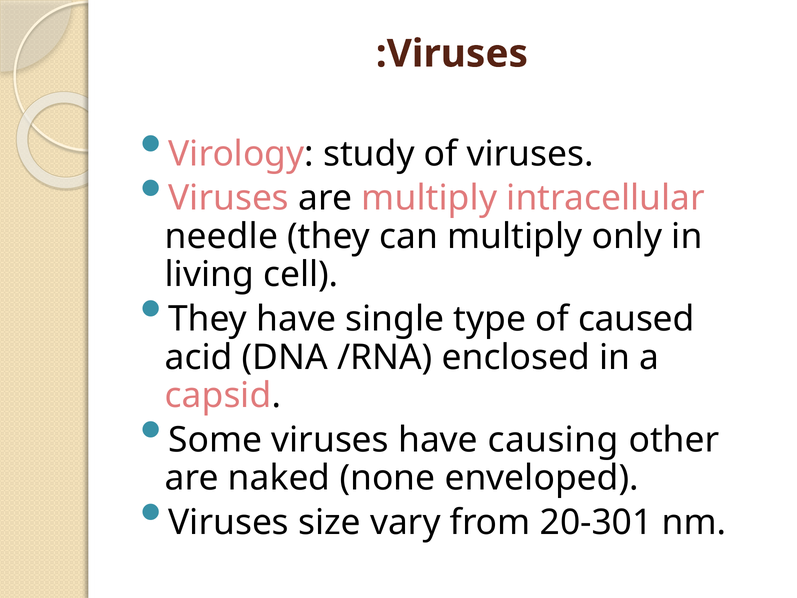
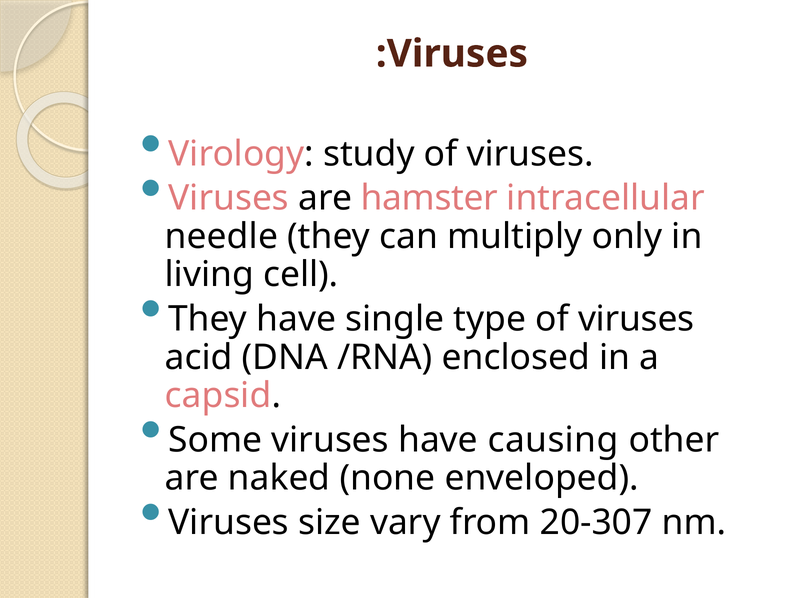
are multiply: multiply -> hamster
type of caused: caused -> viruses
20-301: 20-301 -> 20-307
